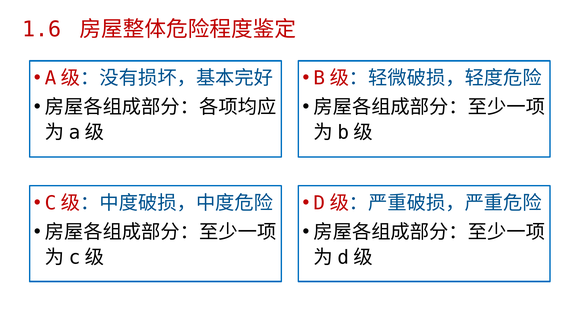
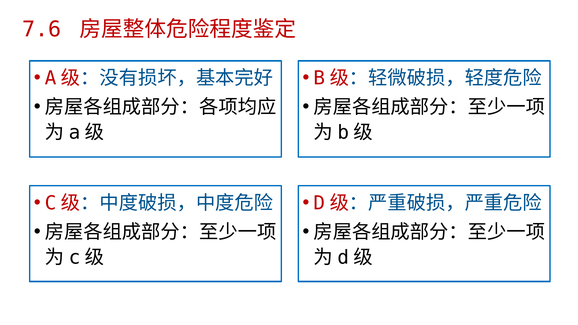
1.6: 1.6 -> 7.6
